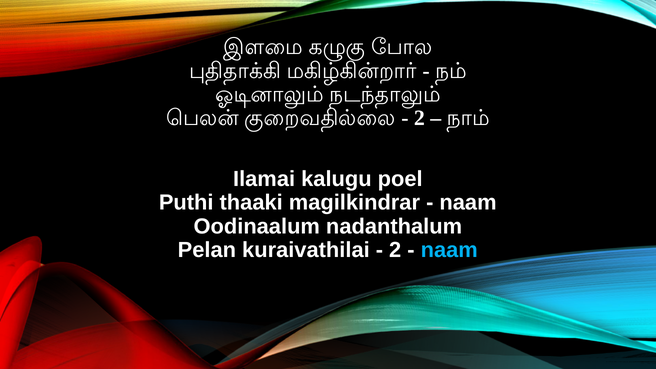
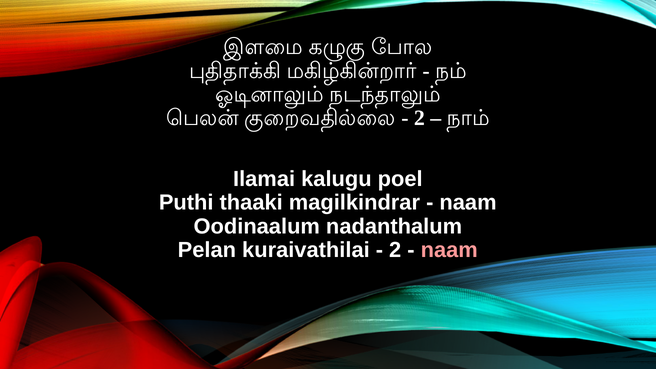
naam at (449, 250) colour: light blue -> pink
